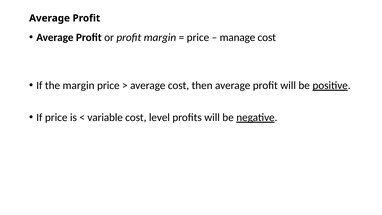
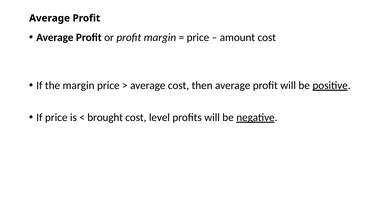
manage: manage -> amount
variable: variable -> brought
